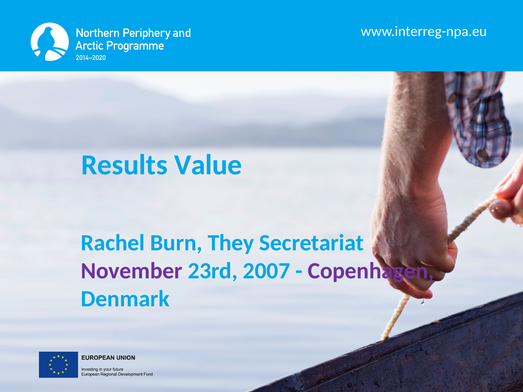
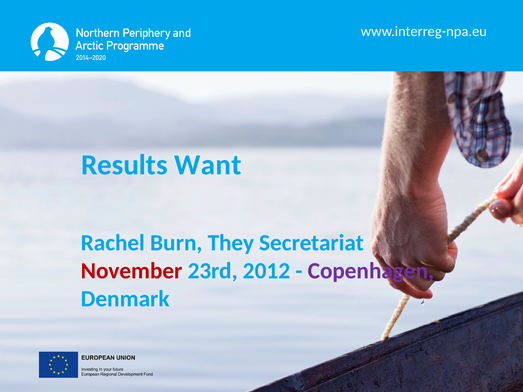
Value: Value -> Want
November colour: purple -> red
2007: 2007 -> 2012
